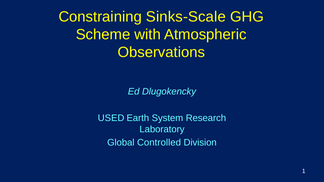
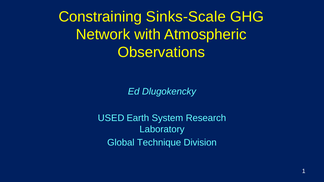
Scheme: Scheme -> Network
Controlled: Controlled -> Technique
